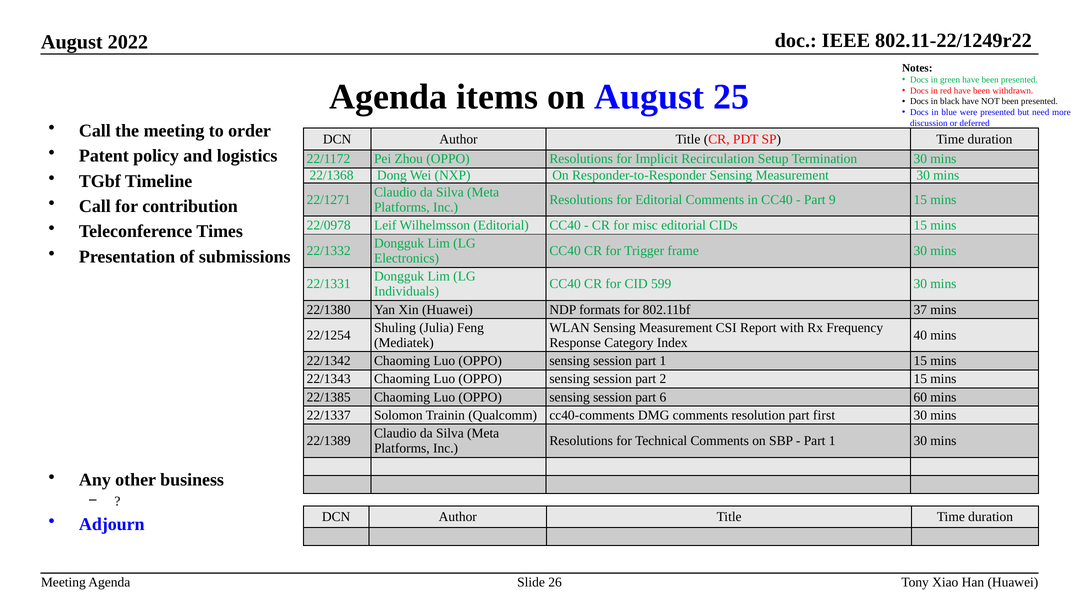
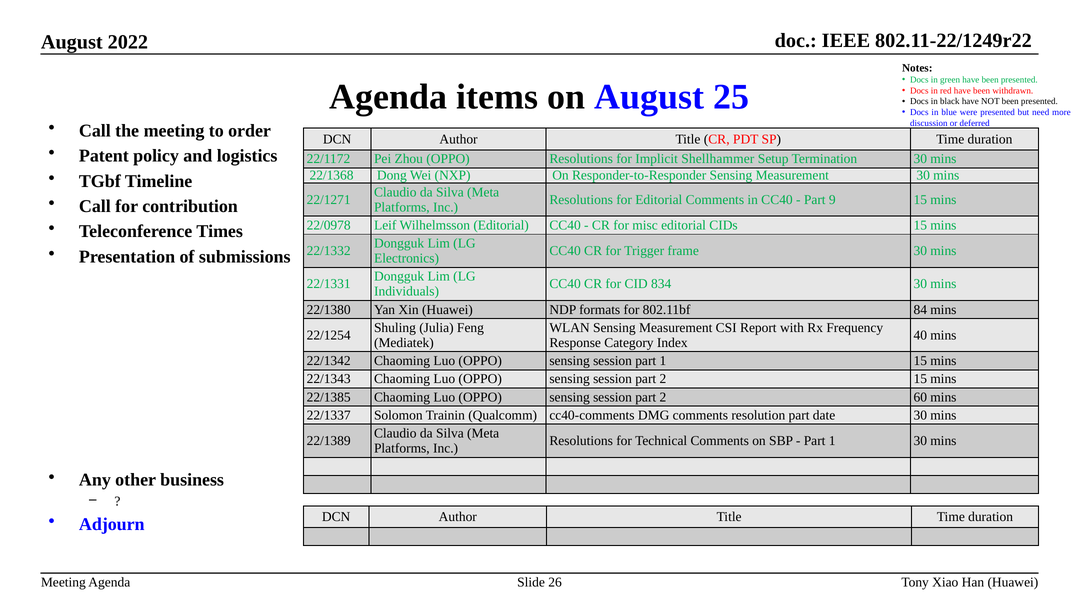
Recirculation: Recirculation -> Shellhammer
599: 599 -> 834
37: 37 -> 84
6 at (663, 397): 6 -> 2
first: first -> date
